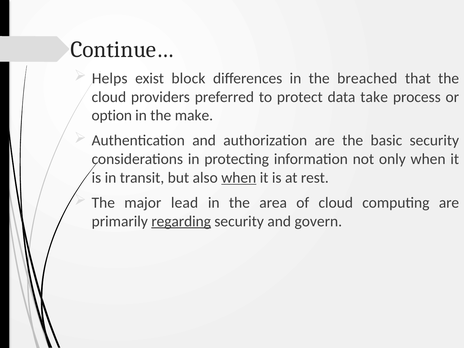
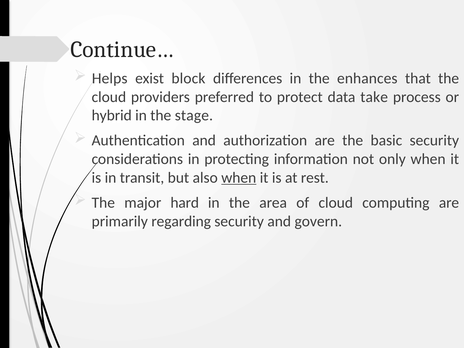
breached: breached -> enhances
option: option -> hybrid
make: make -> stage
lead: lead -> hard
regarding underline: present -> none
